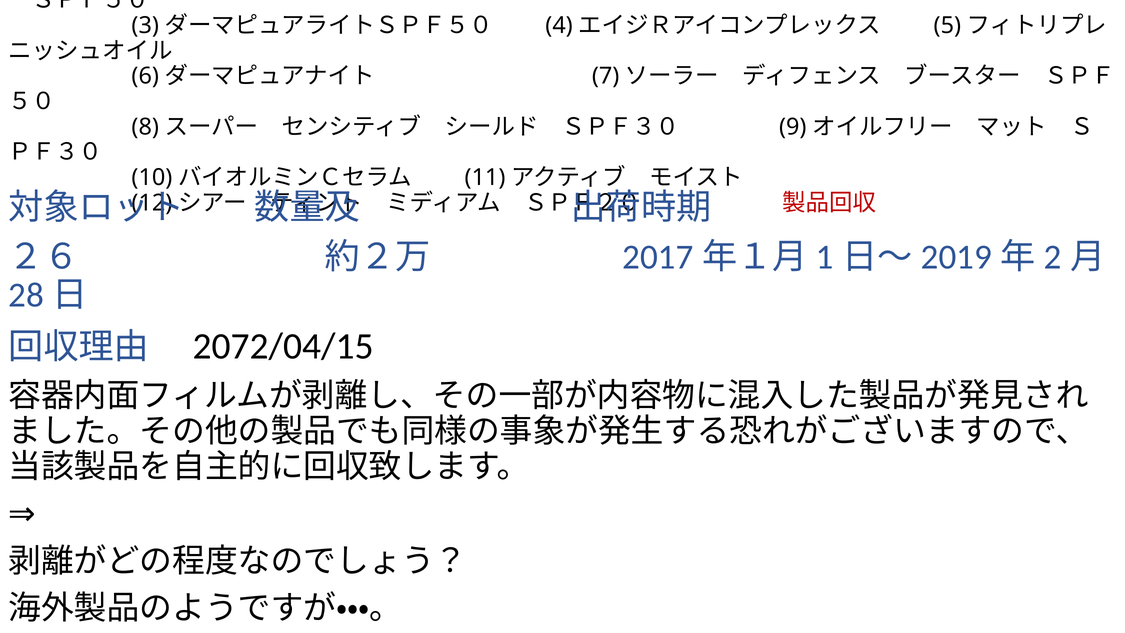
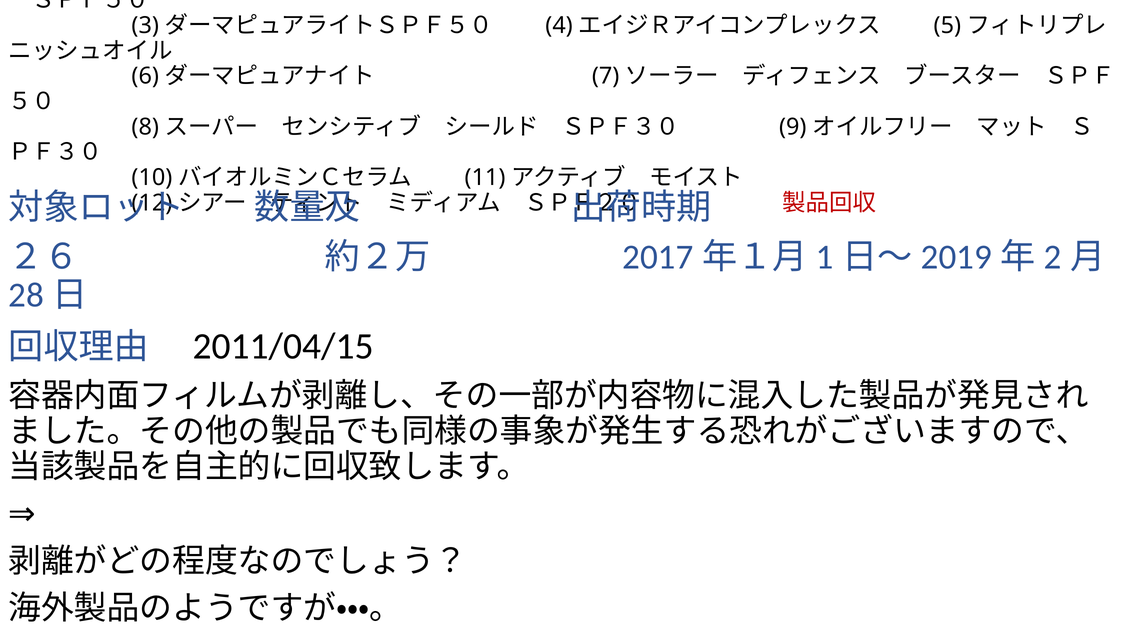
2072/04/15: 2072/04/15 -> 2011/04/15
